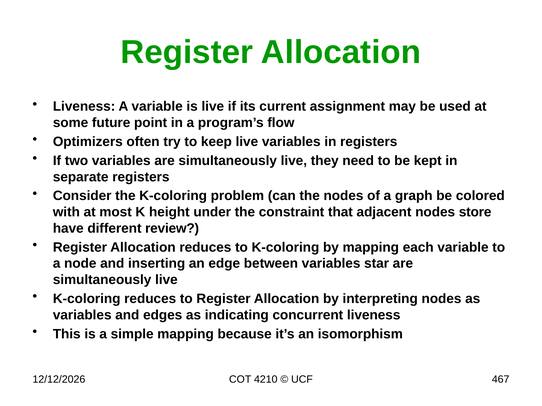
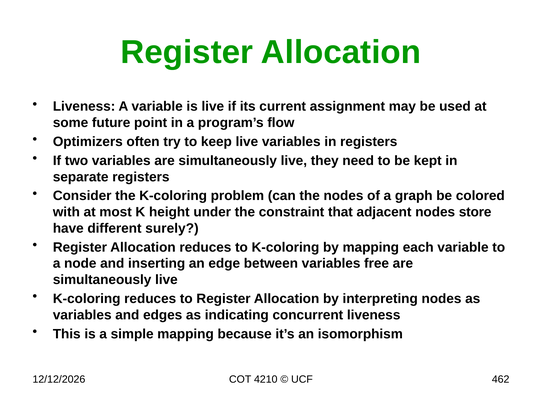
review: review -> surely
star: star -> free
467: 467 -> 462
